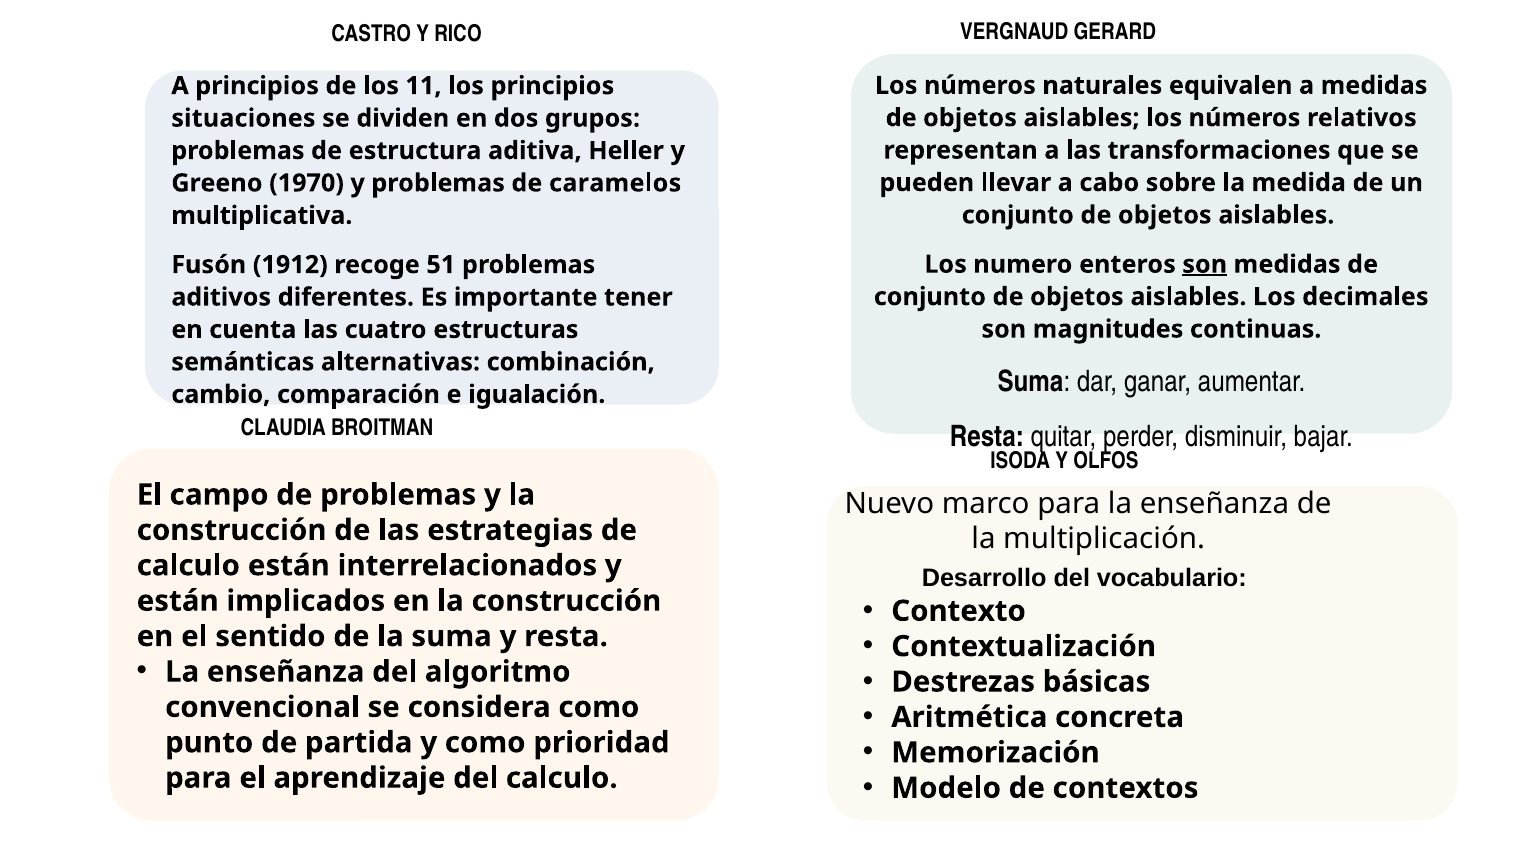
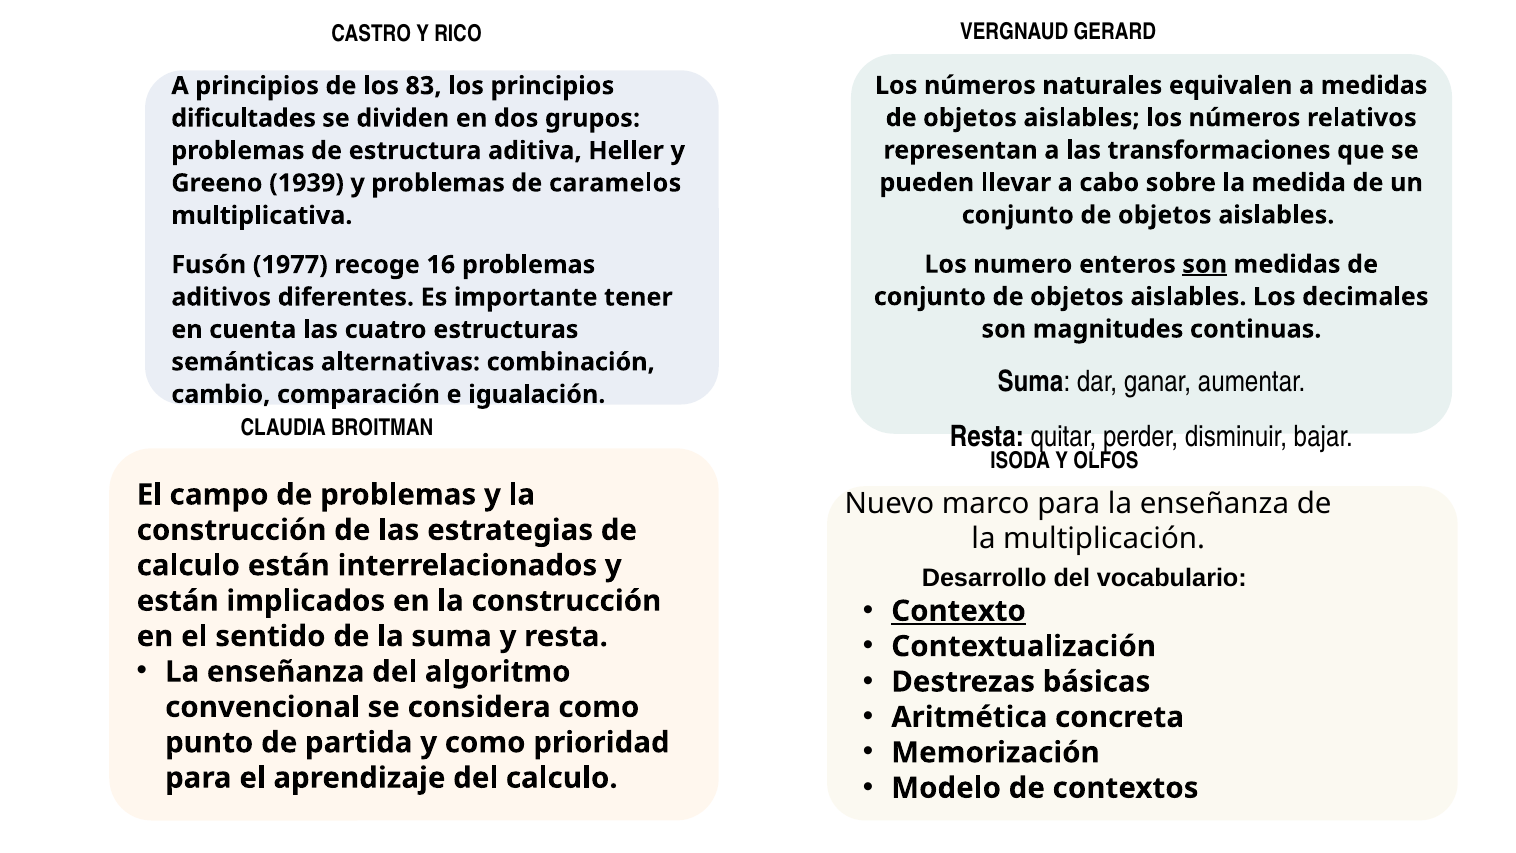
11: 11 -> 83
situaciones: situaciones -> dificultades
1970: 1970 -> 1939
1912: 1912 -> 1977
51: 51 -> 16
Contexto underline: none -> present
